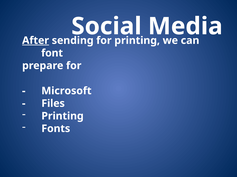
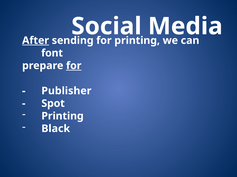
for at (74, 66) underline: none -> present
Microsoft: Microsoft -> Publisher
Files: Files -> Spot
Fonts: Fonts -> Black
